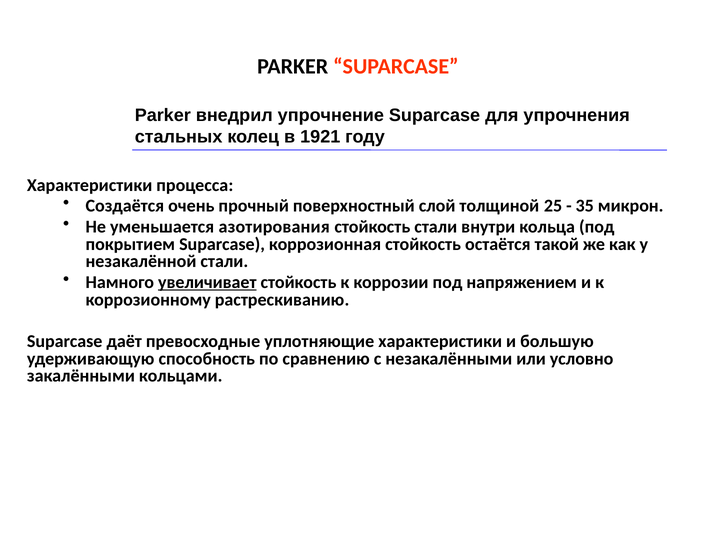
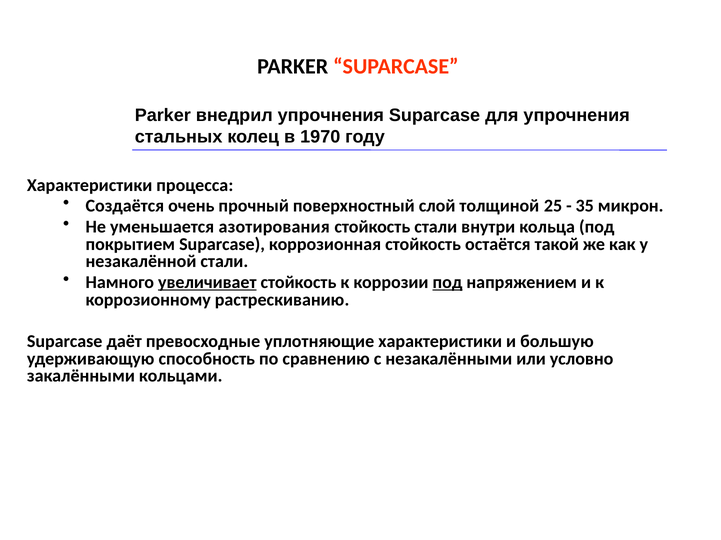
внедрил упрочнение: упрочнение -> упрочнения
1921: 1921 -> 1970
под at (447, 283) underline: none -> present
